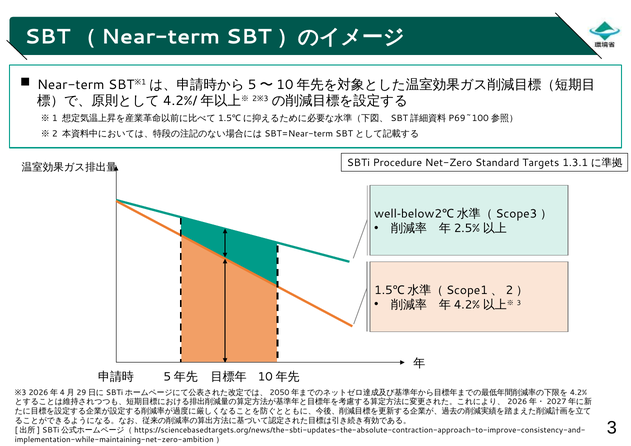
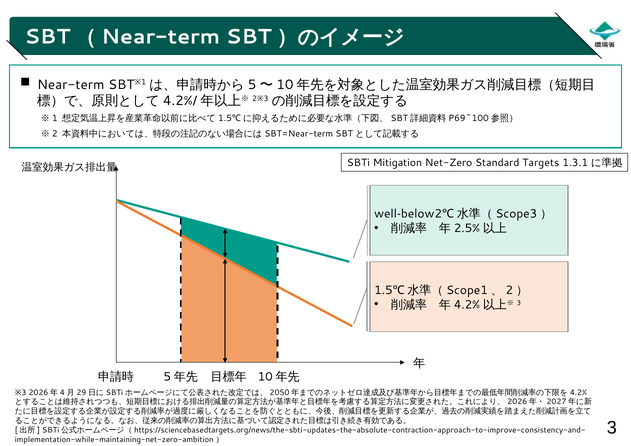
Procedure: Procedure -> Mitigation
